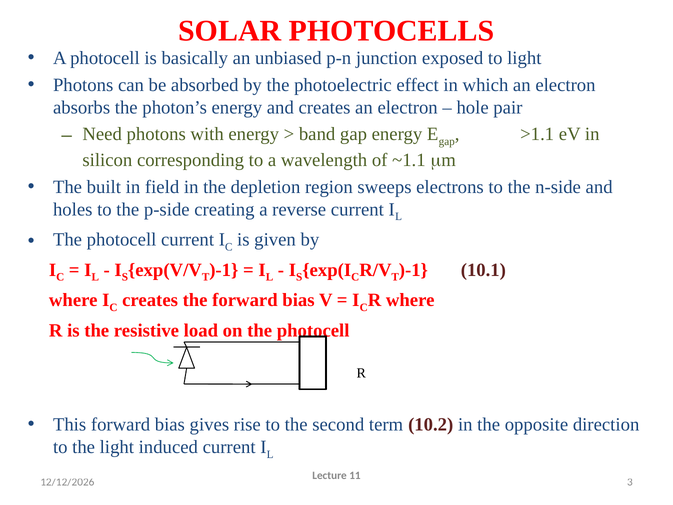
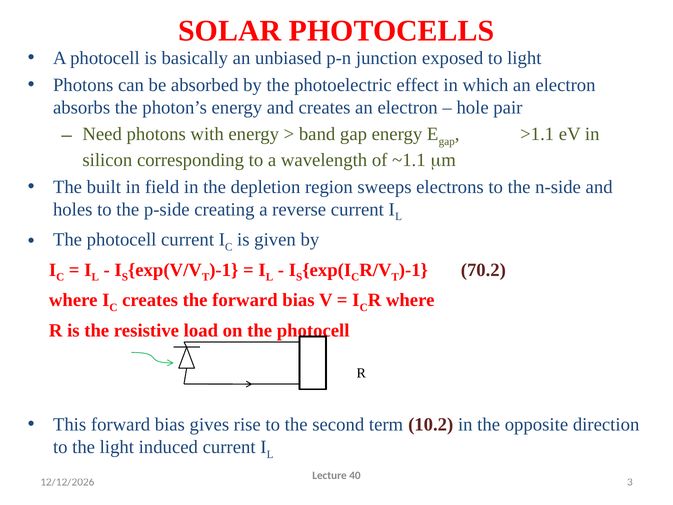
10.1: 10.1 -> 70.2
11: 11 -> 40
